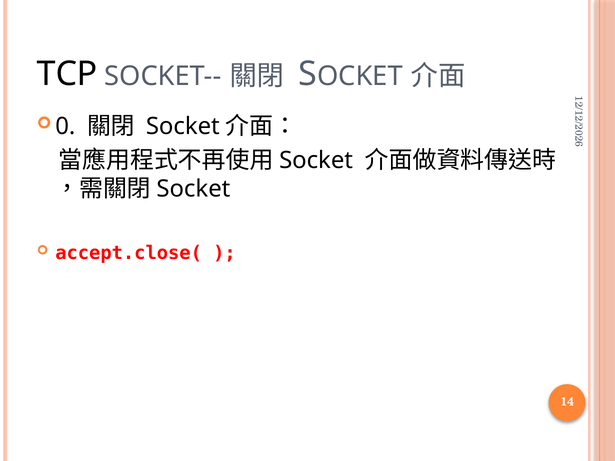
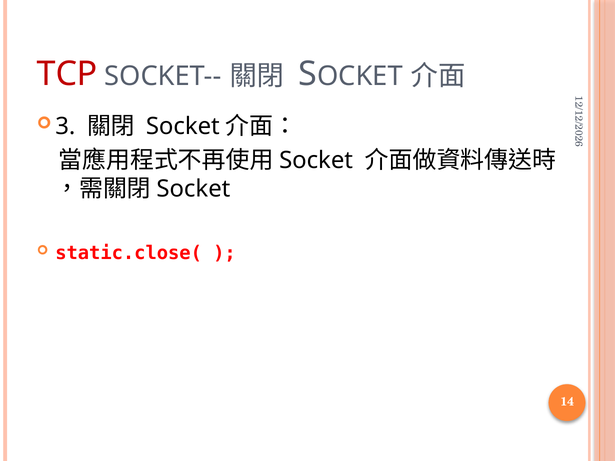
TCP colour: black -> red
0 at (65, 127): 0 -> 3
accept.close(: accept.close( -> static.close(
